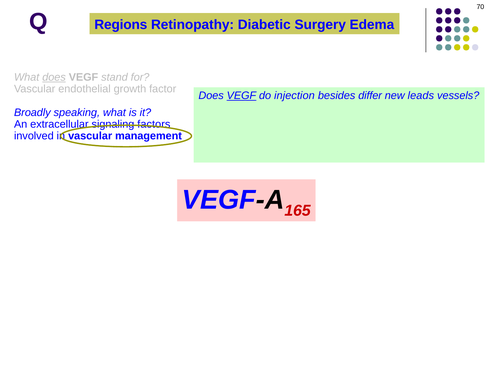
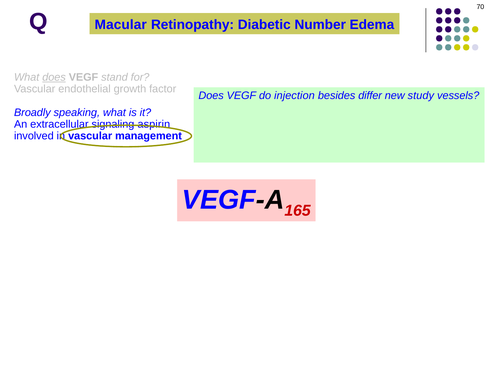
Regions: Regions -> Macular
Surgery: Surgery -> Number
VEGF at (241, 95) underline: present -> none
leads: leads -> study
factors: factors -> aspirin
